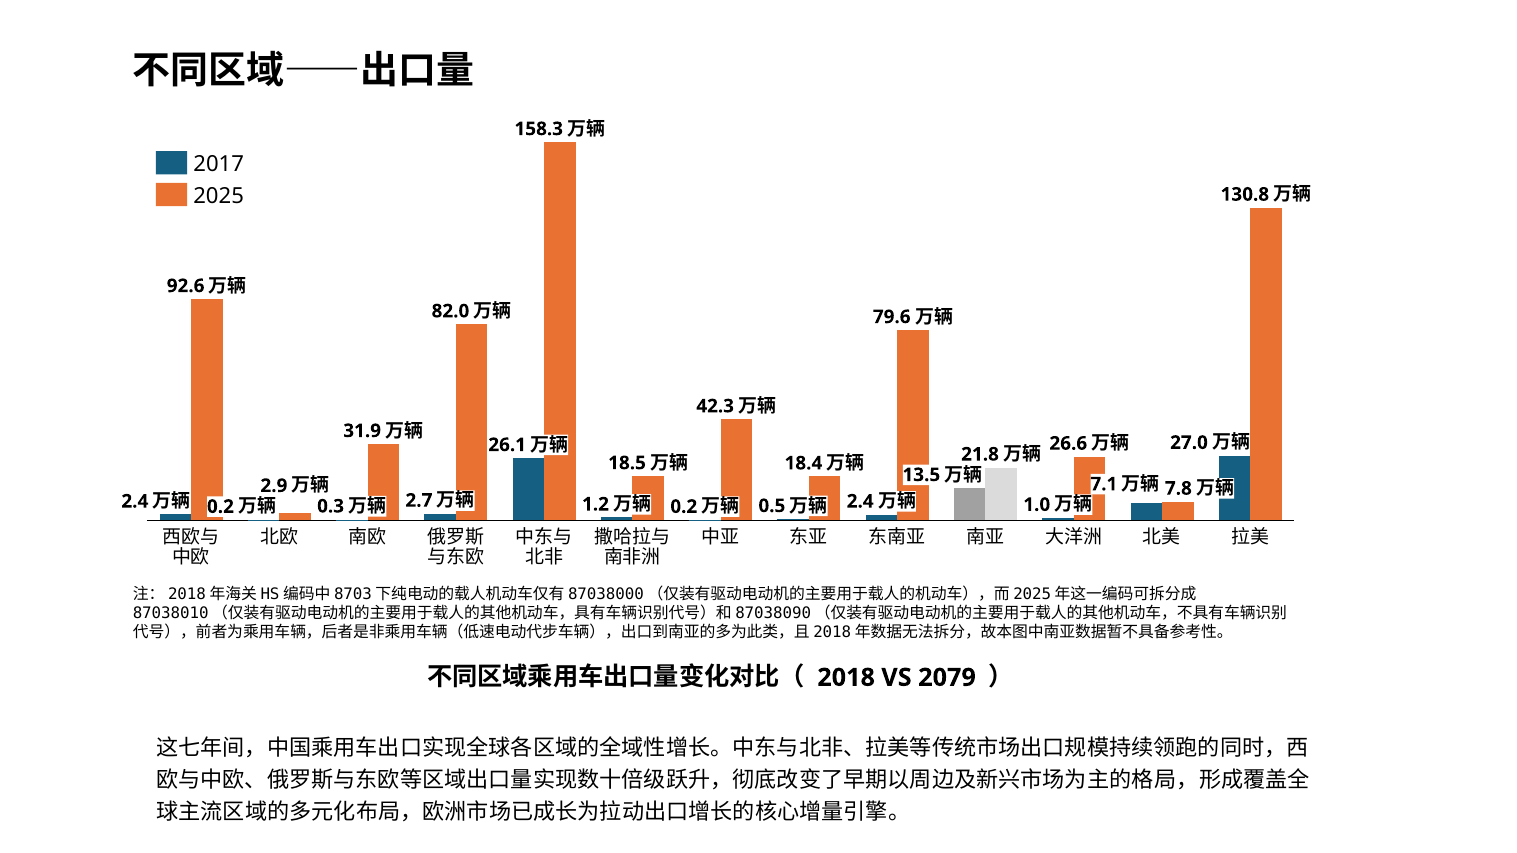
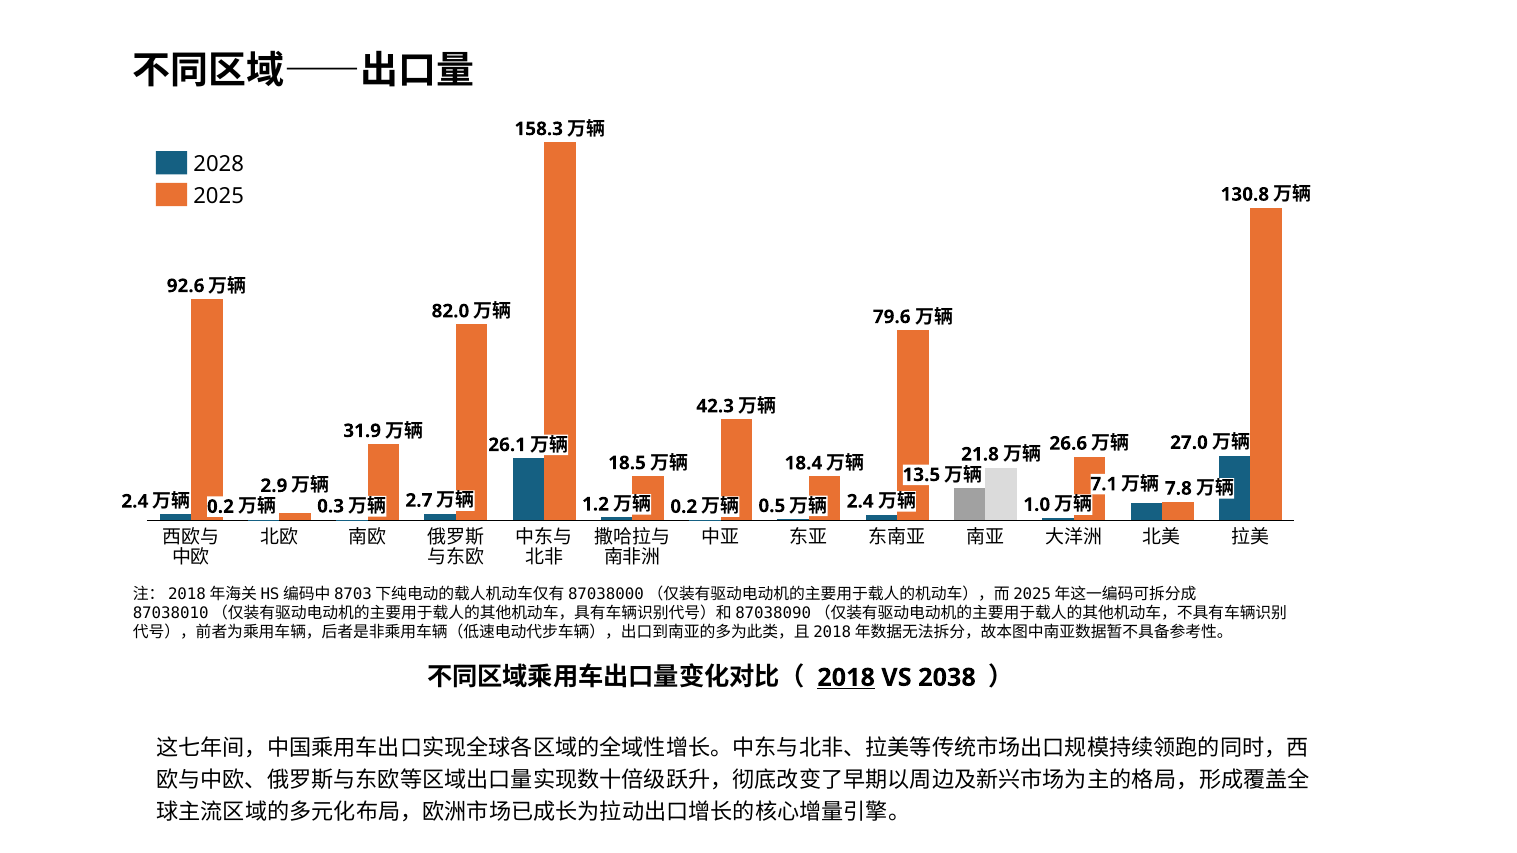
2017: 2017 -> 2028
2018 underline: none -> present
2079: 2079 -> 2038
